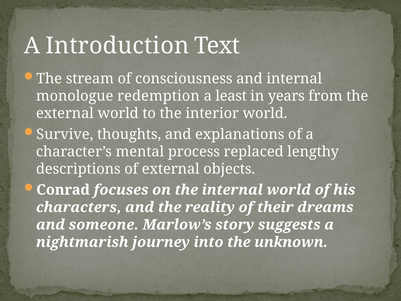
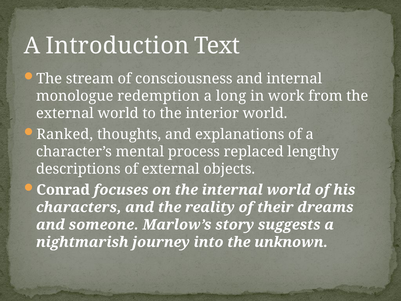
least: least -> long
years: years -> work
Survive: Survive -> Ranked
